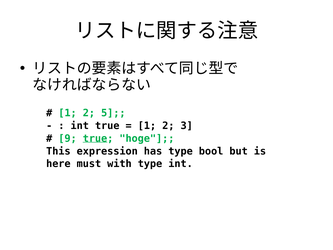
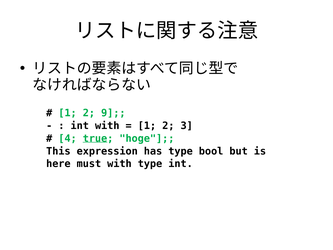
5: 5 -> 9
int true: true -> with
9: 9 -> 4
